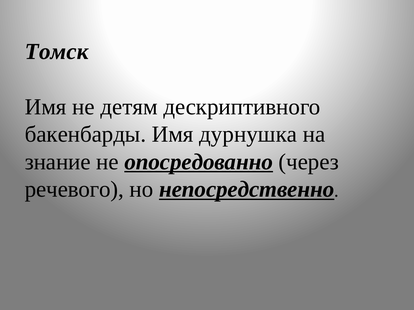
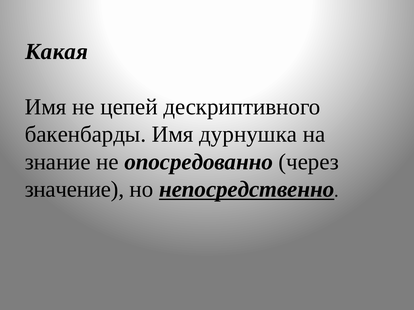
Томск: Томск -> Какая
детям: детям -> цепей
опосредованно underline: present -> none
речевого: речевого -> значение
